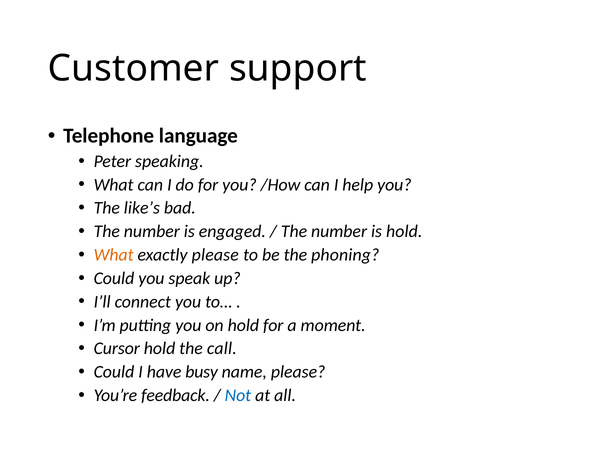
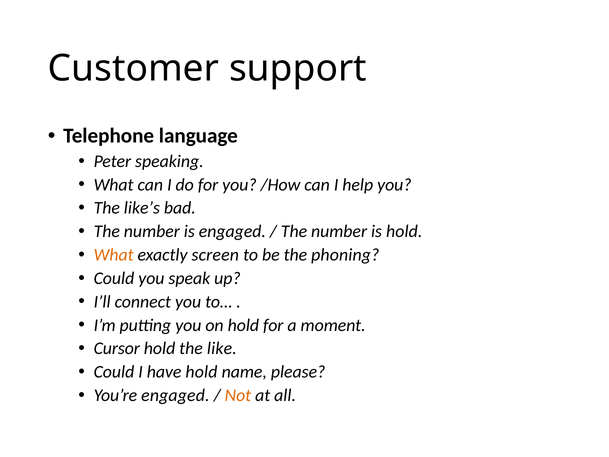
exactly please: please -> screen
call: call -> like
have busy: busy -> hold
You’re feedback: feedback -> engaged
Not colour: blue -> orange
